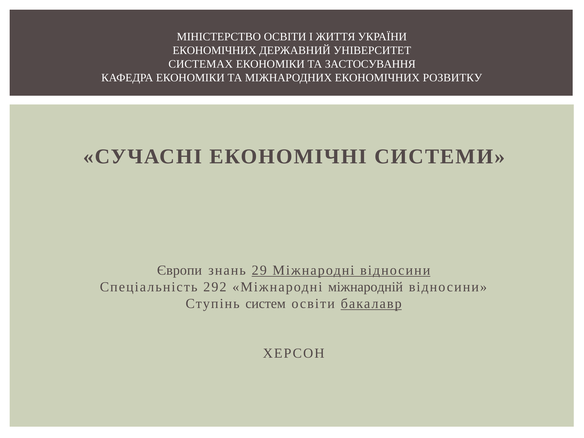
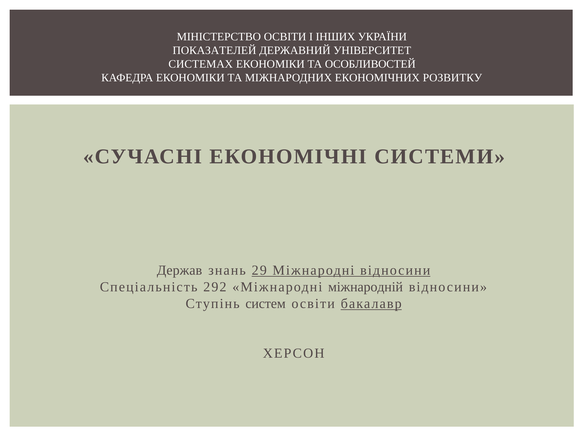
ЖИТТЯ: ЖИТТЯ -> ІНШИХ
ЕКОНОМІЧНИХ at (215, 50): ЕКОНОМІЧНИХ -> ПОКАЗАТЕЛЕЙ
ЗАСТОСУВАННЯ: ЗАСТОСУВАННЯ -> ОСОБЛИВОСТЕЙ
Європи: Європи -> Держав
